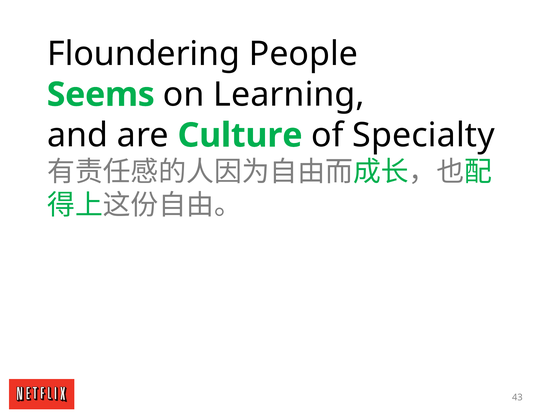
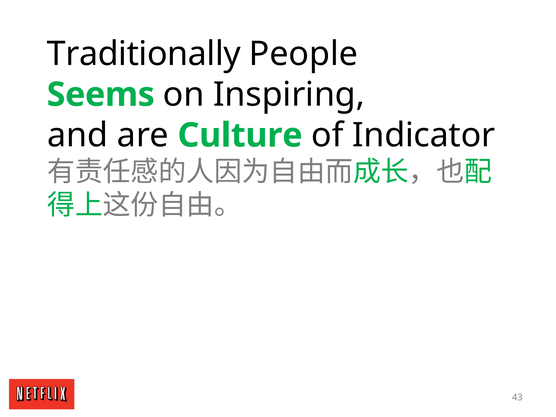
Floundering: Floundering -> Traditionally
Learning: Learning -> Inspiring
Specialty: Specialty -> Indicator
